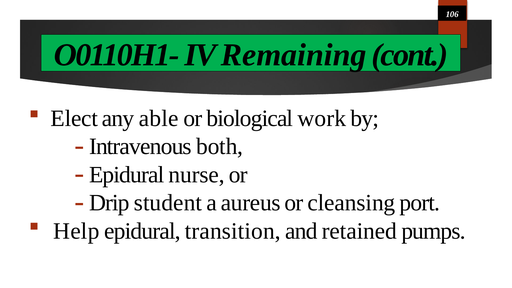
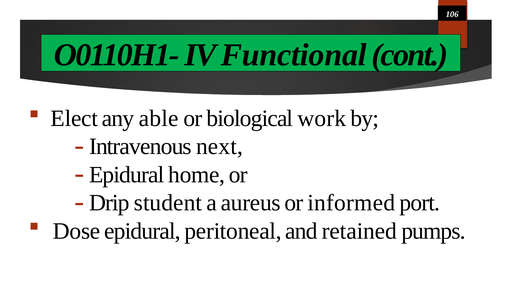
Remaining: Remaining -> Functional
both: both -> next
nurse: nurse -> home
cleansing: cleansing -> informed
Help: Help -> Dose
transition: transition -> peritoneal
